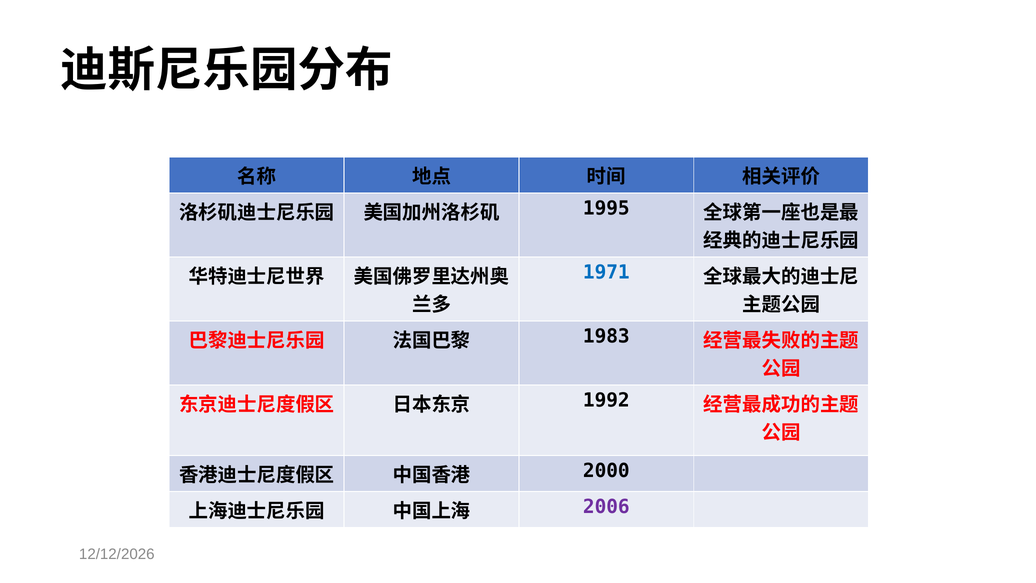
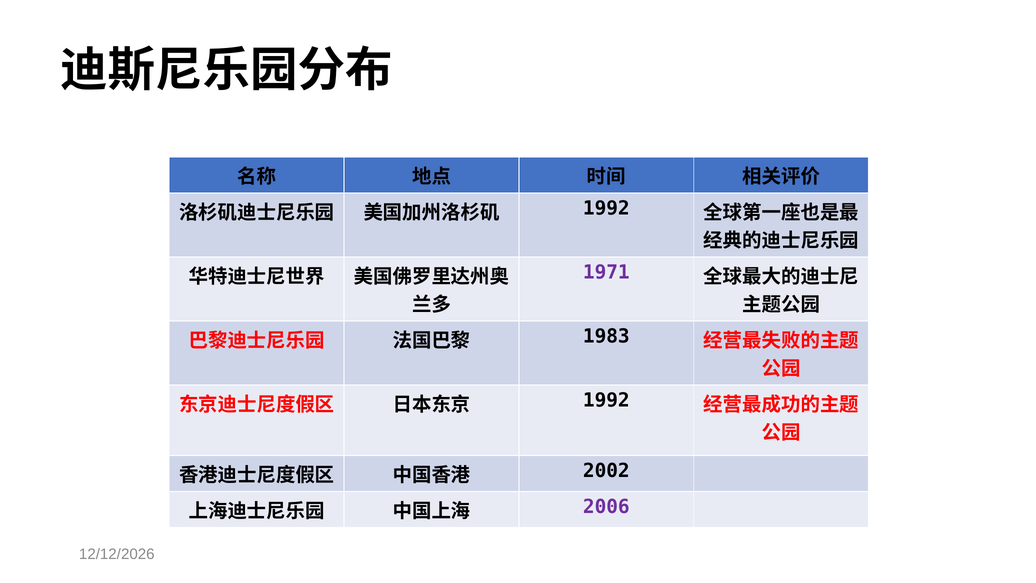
1995 at (606, 208): 1995 -> 1992
1971 colour: blue -> purple
2000: 2000 -> 2002
